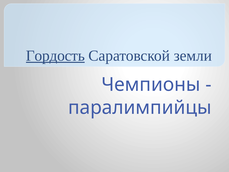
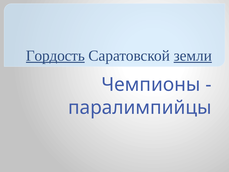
земли underline: none -> present
